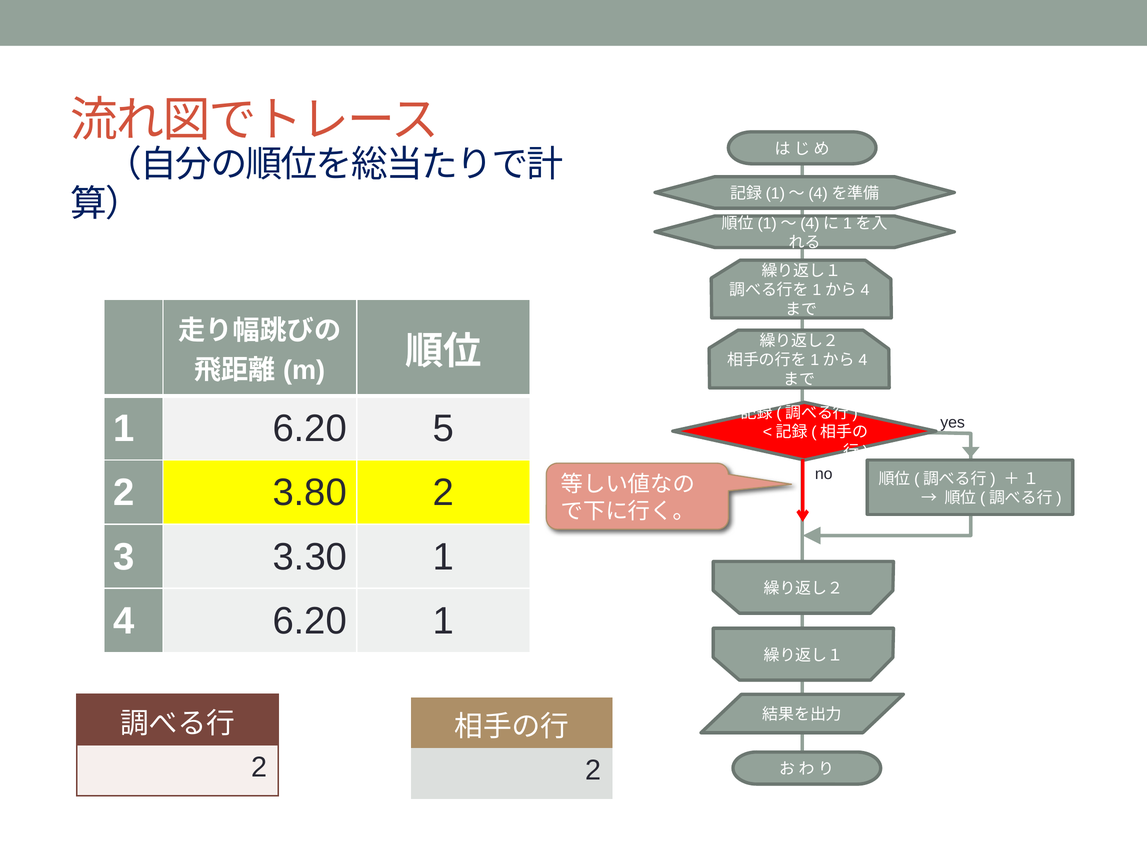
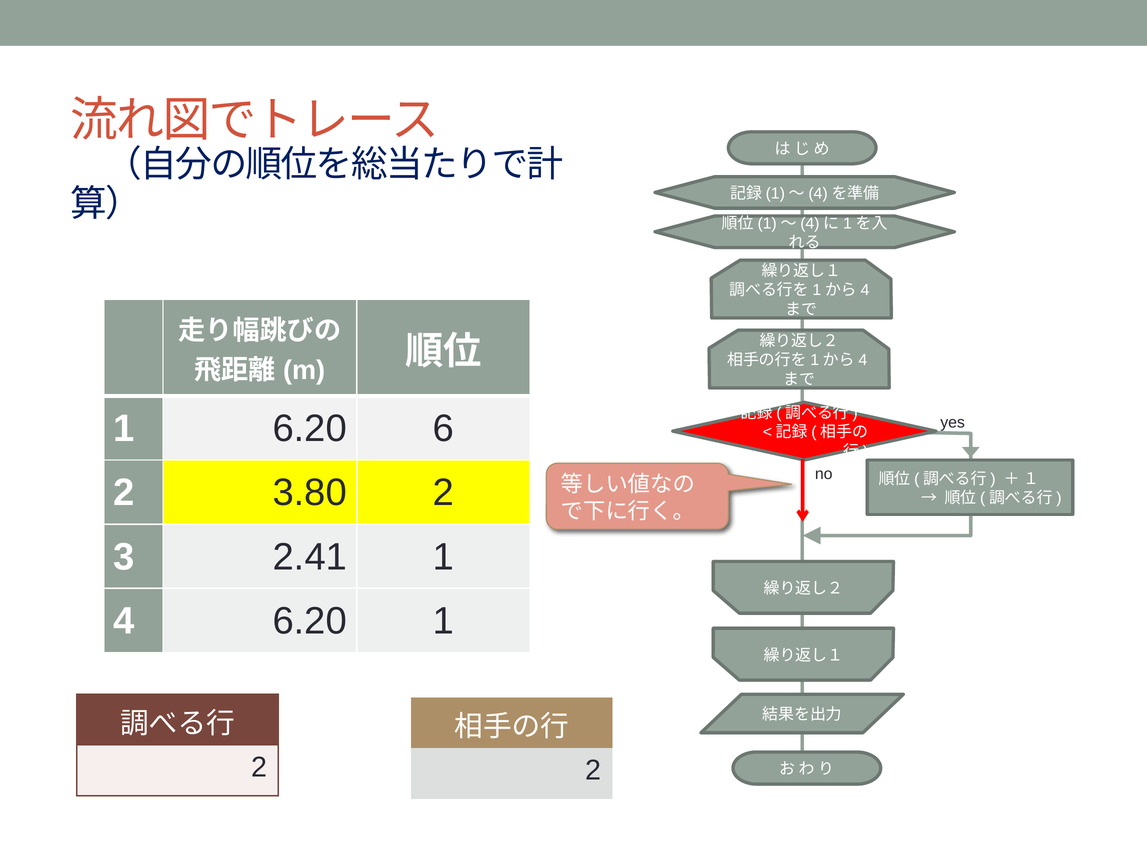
5: 5 -> 6
3.30: 3.30 -> 2.41
